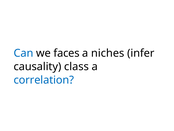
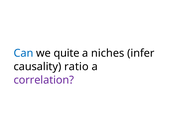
faces: faces -> quite
class: class -> ratio
correlation colour: blue -> purple
